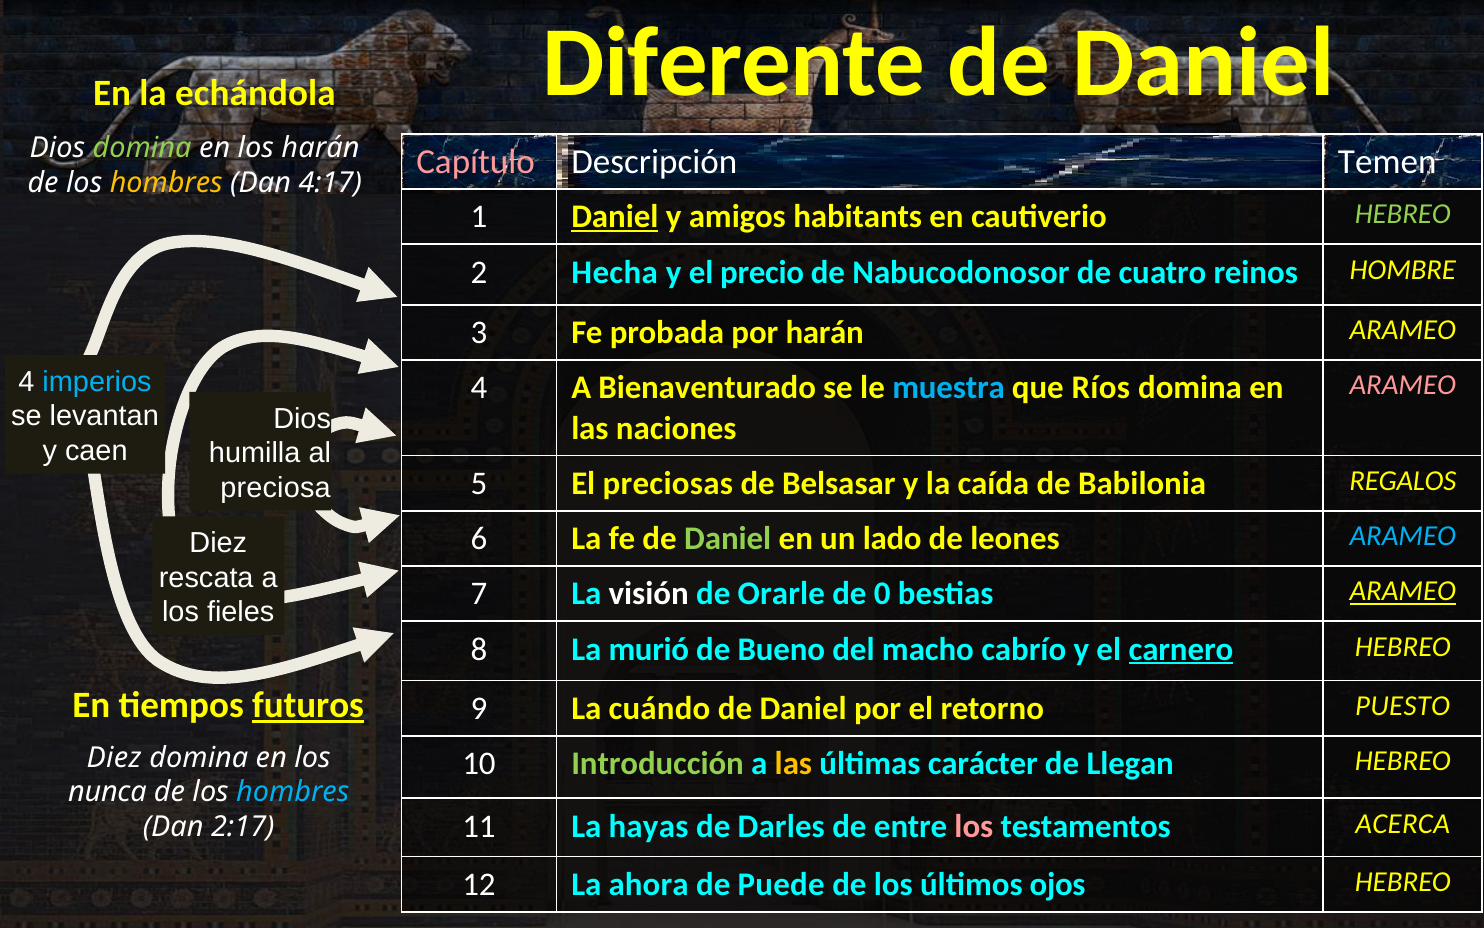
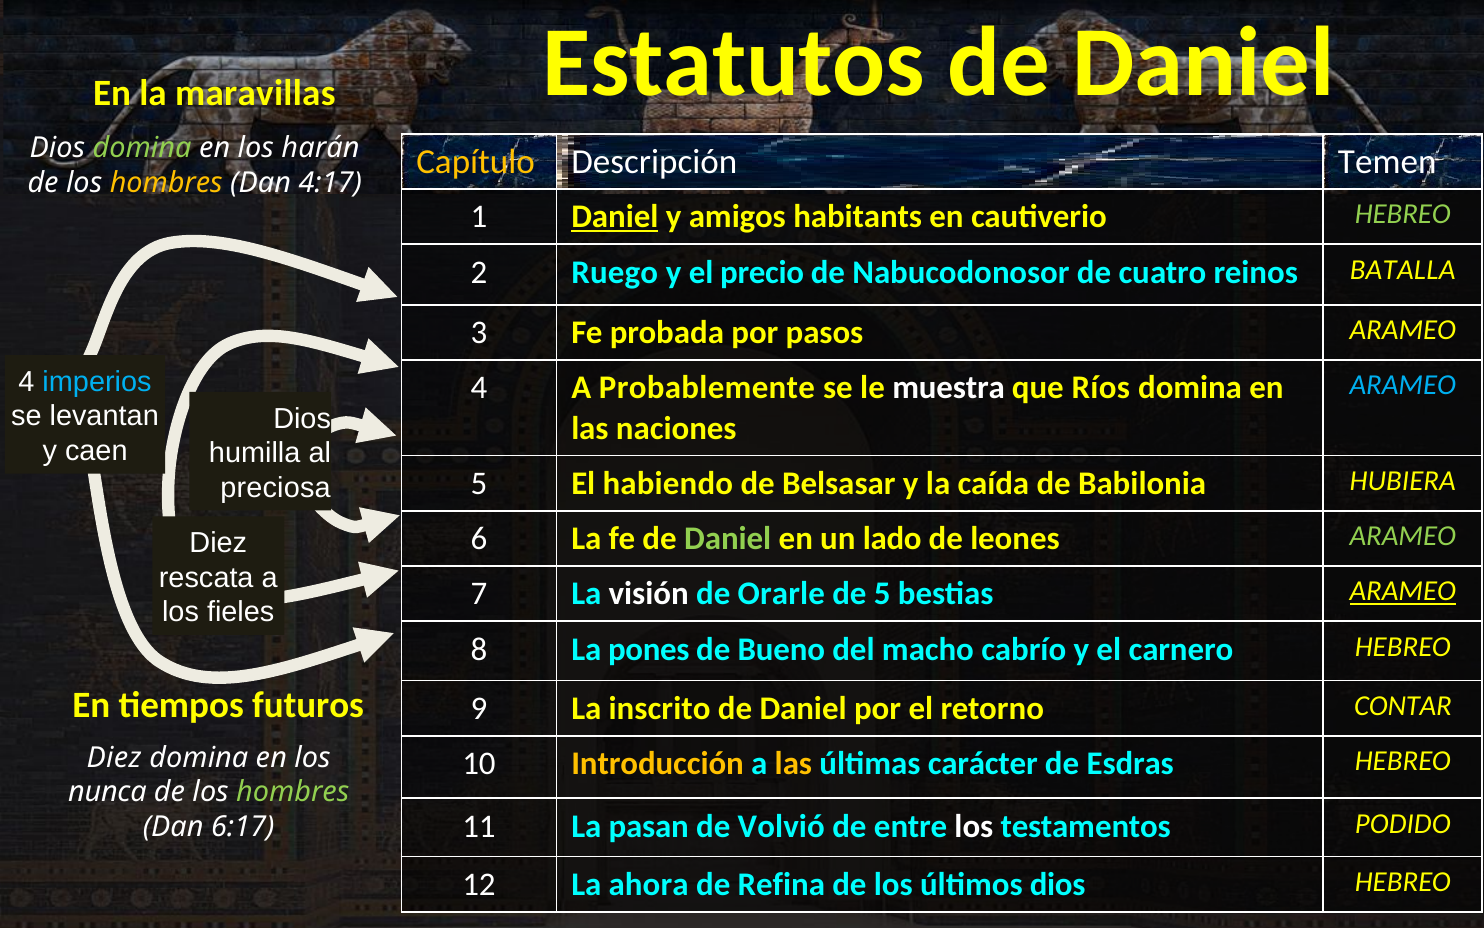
Diferente: Diferente -> Estatutos
echándola: echándola -> maravillas
Capítulo colour: pink -> yellow
Hecha: Hecha -> Ruego
HOMBRE: HOMBRE -> BATALLA
por harán: harán -> pasos
ARAMEO at (1403, 385) colour: pink -> light blue
Bienaventurado: Bienaventurado -> Probablemente
muestra colour: light blue -> white
preciosas: preciosas -> habiendo
REGALOS: REGALOS -> HUBIERA
ARAMEO at (1403, 536) colour: light blue -> light green
de 0: 0 -> 5
murió: murió -> pones
carnero underline: present -> none
futuros underline: present -> none
cuándo: cuándo -> inscrito
PUESTO: PUESTO -> CONTAR
Introducción colour: light green -> yellow
Llegan: Llegan -> Esdras
hombres at (293, 792) colour: light blue -> light green
hayas: hayas -> pasan
Darles: Darles -> Volvió
los at (974, 826) colour: pink -> white
ACERCA: ACERCA -> PODIDO
2:17: 2:17 -> 6:17
Puede: Puede -> Refina
últimos ojos: ojos -> dios
